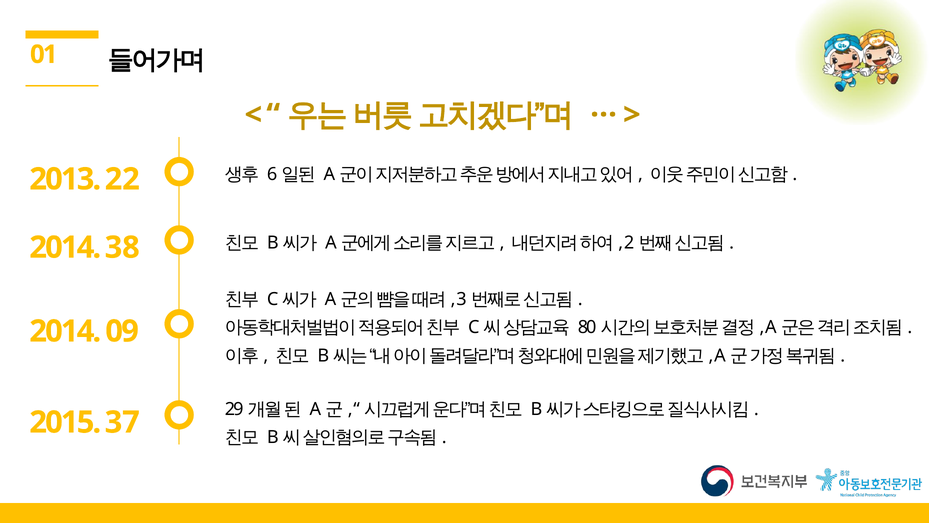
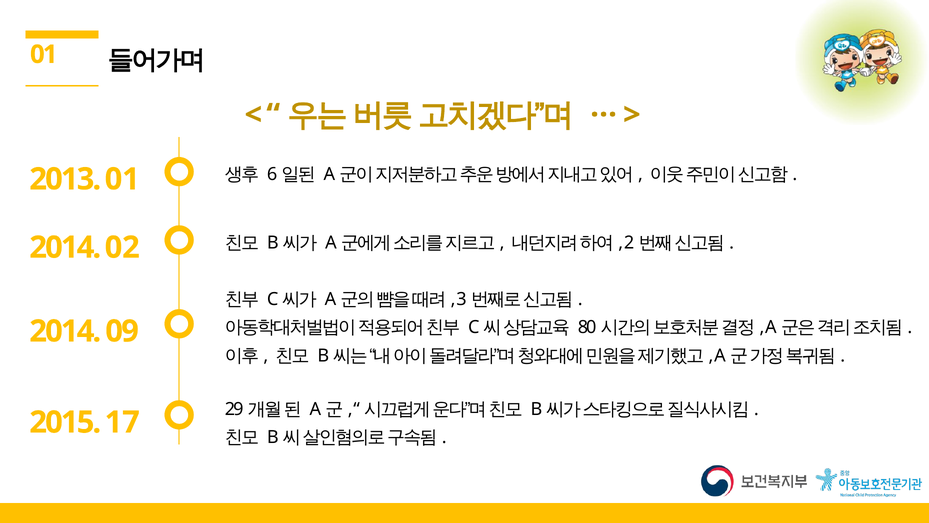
2013 22: 22 -> 01
38: 38 -> 02
37: 37 -> 17
